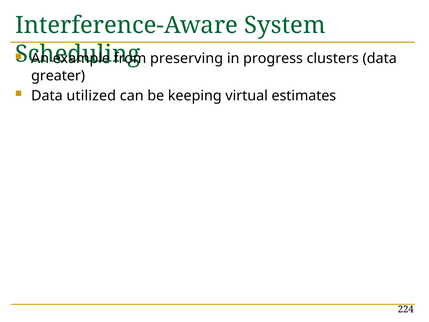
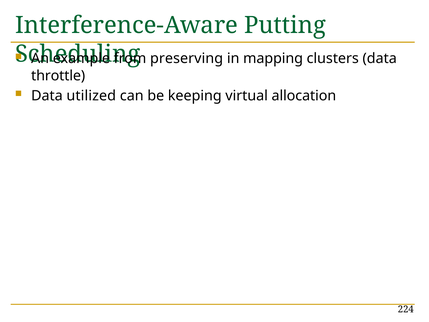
System: System -> Putting
progress: progress -> mapping
greater: greater -> throttle
estimates: estimates -> allocation
